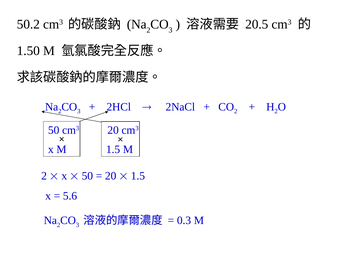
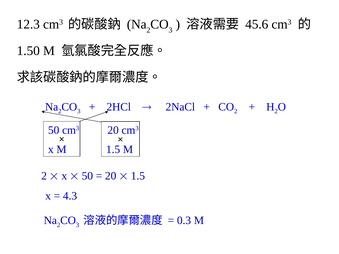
50.2: 50.2 -> 12.3
20.5: 20.5 -> 45.6
5.6: 5.6 -> 4.3
